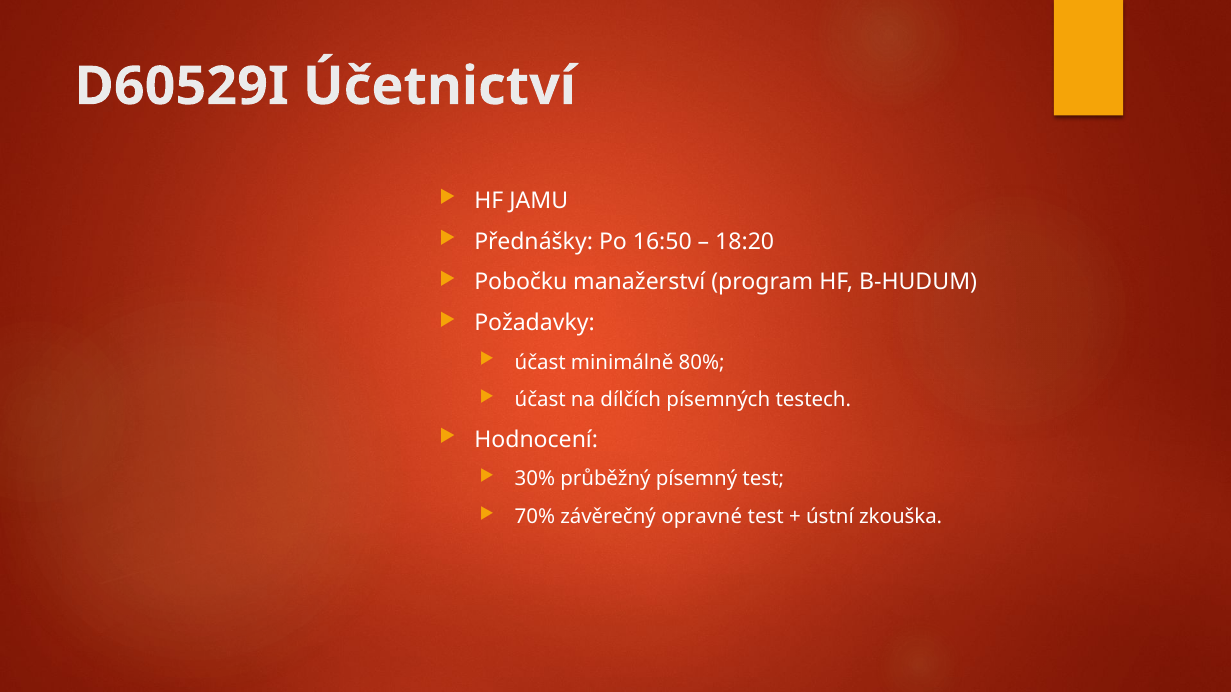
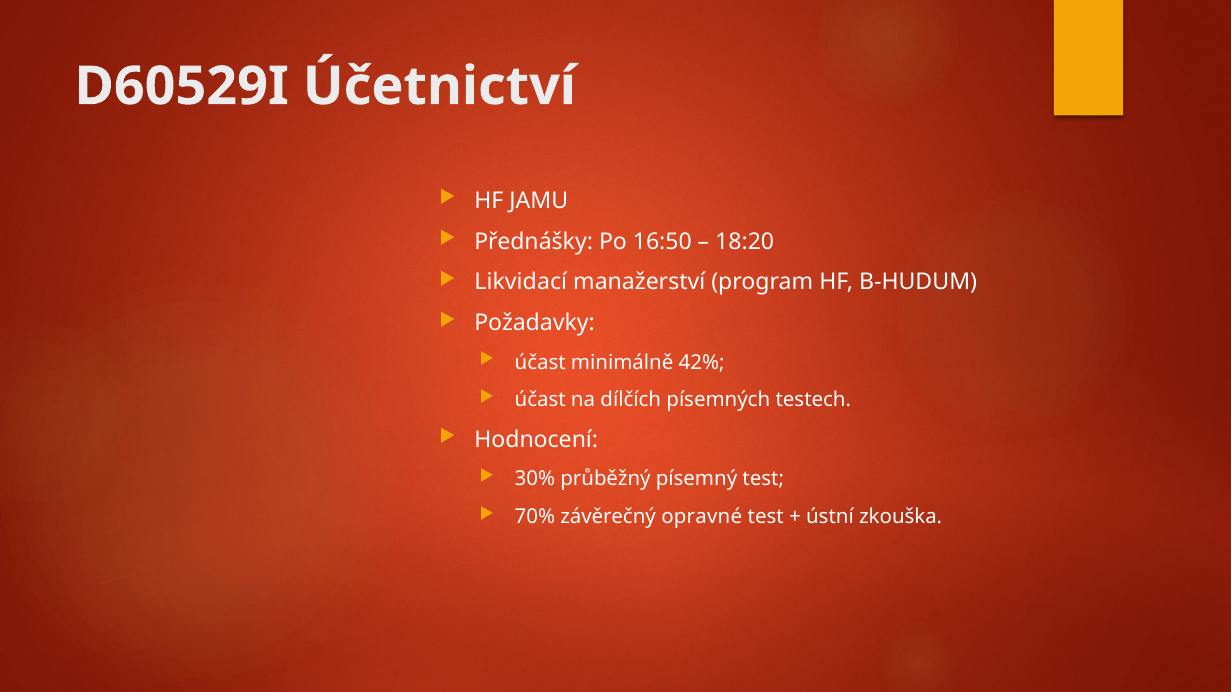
Pobočku: Pobočku -> Likvidací
80%: 80% -> 42%
